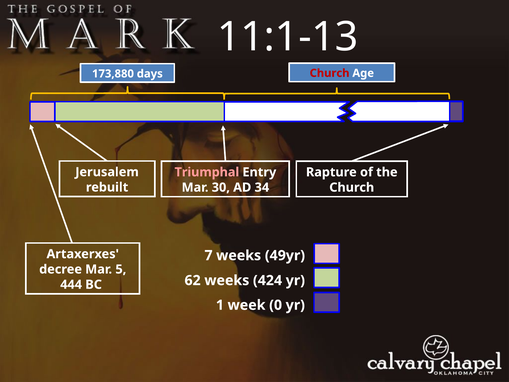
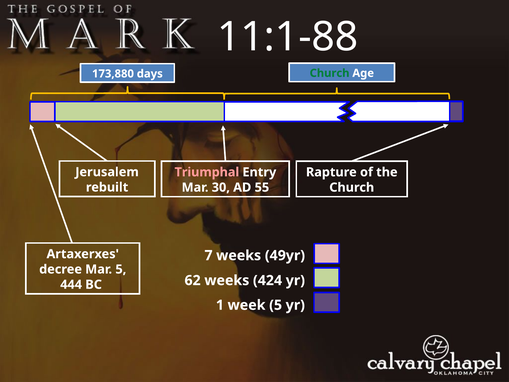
11:1-13: 11:1-13 -> 11:1-88
Church at (330, 73) colour: red -> green
34: 34 -> 55
week 0: 0 -> 5
